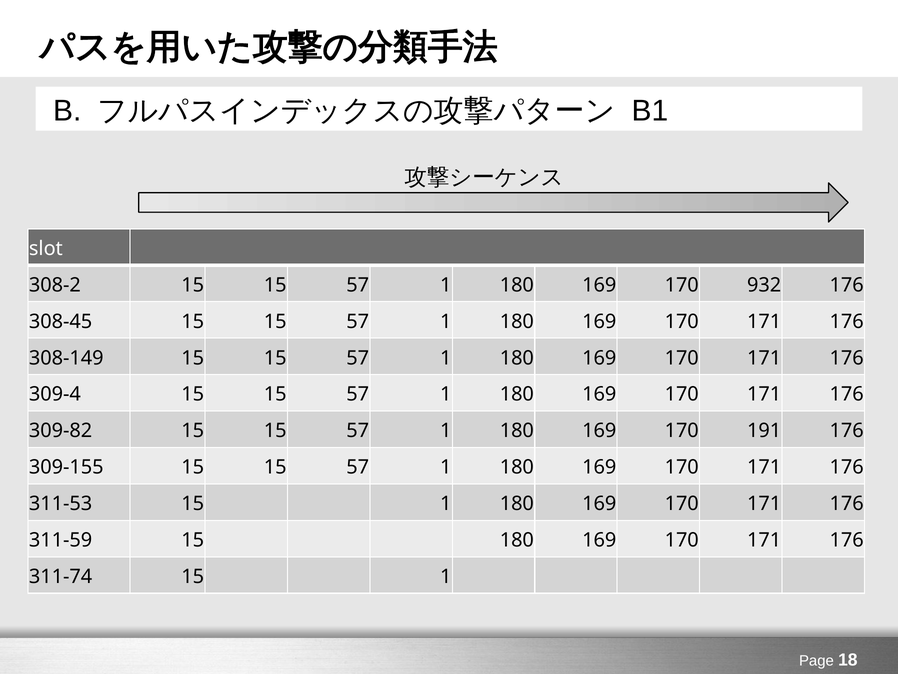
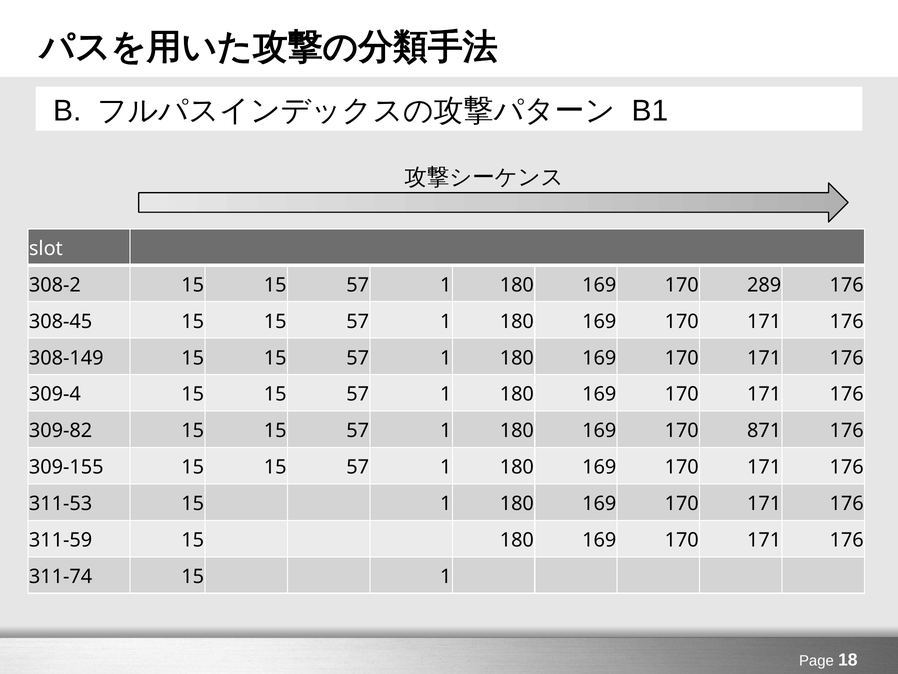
932: 932 -> 289
191: 191 -> 871
